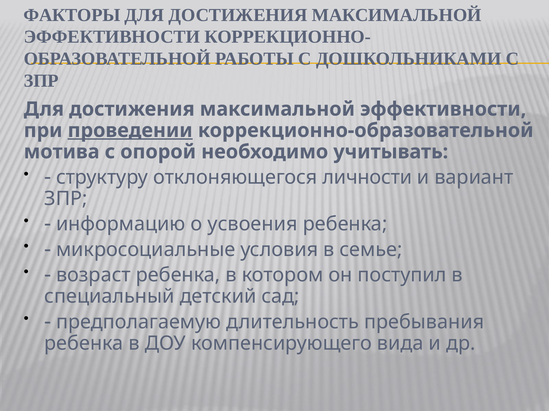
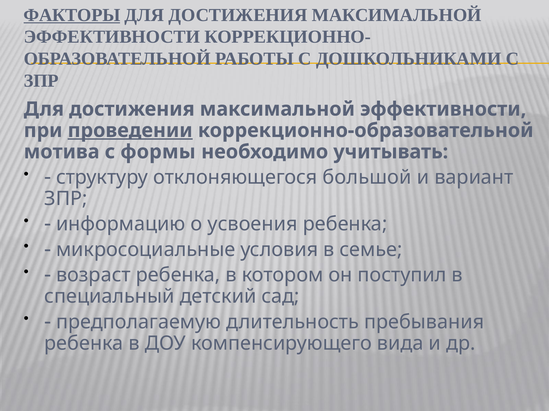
ФАКТОРЫ underline: none -> present
опорой: опорой -> формы
личности: личности -> большой
